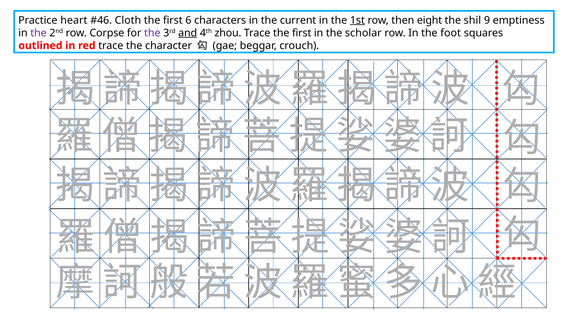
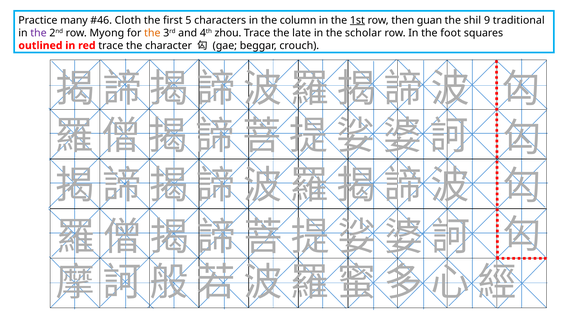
heart: heart -> many
6: 6 -> 5
current: current -> column
eight: eight -> guan
emptiness: emptiness -> traditional
Corpse: Corpse -> Myong
the at (152, 33) colour: purple -> orange
and underline: present -> none
Trace the first: first -> late
